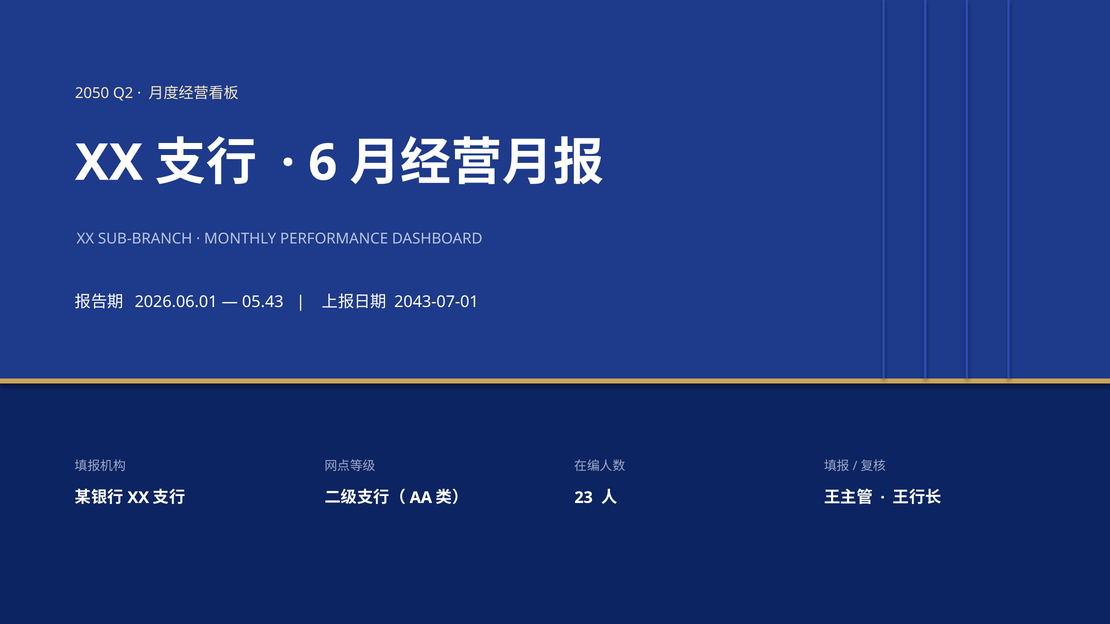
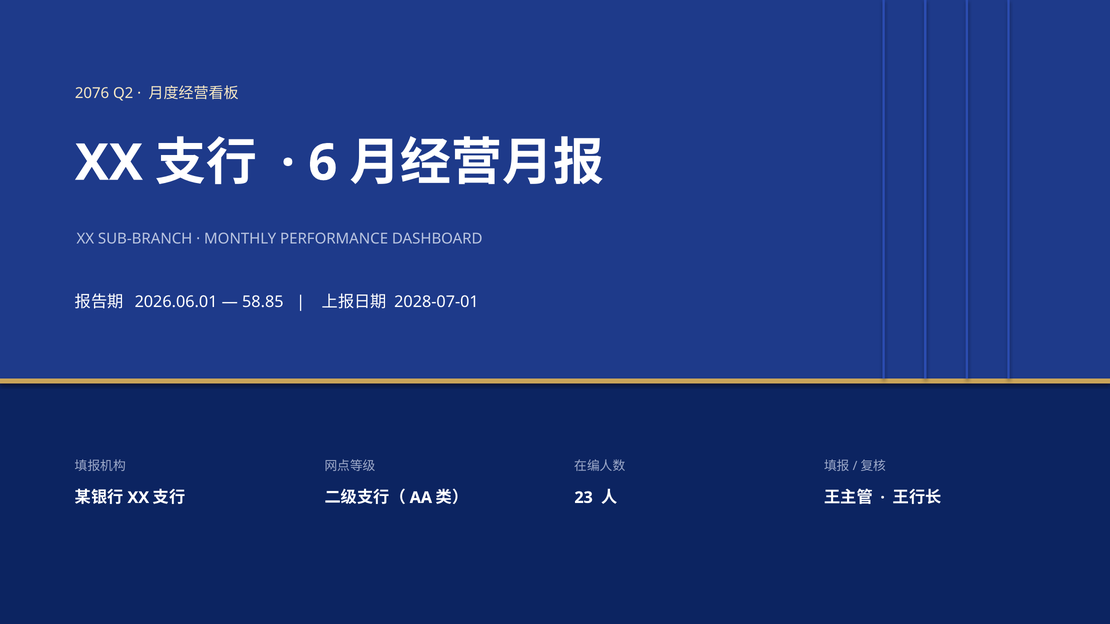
2050: 2050 -> 2076
05.43: 05.43 -> 58.85
2043-07-01: 2043-07-01 -> 2028-07-01
